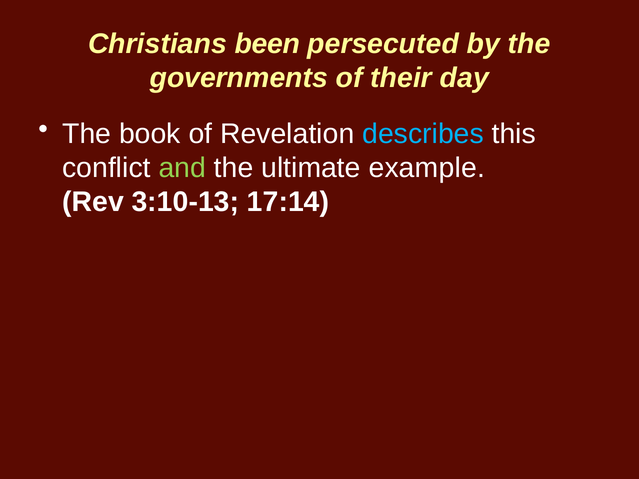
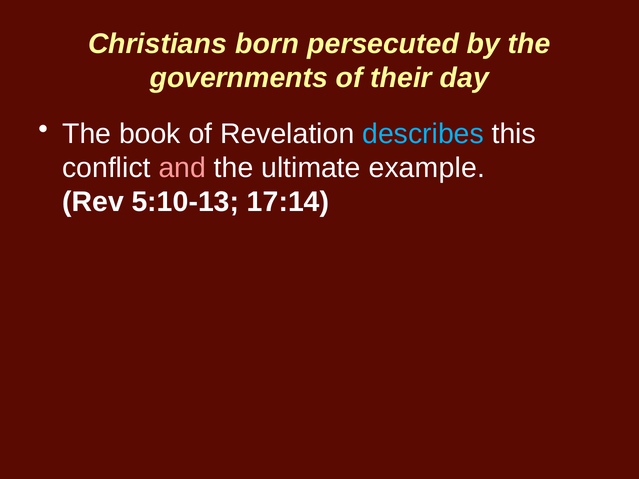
been: been -> born
and colour: light green -> pink
3:10-13: 3:10-13 -> 5:10-13
